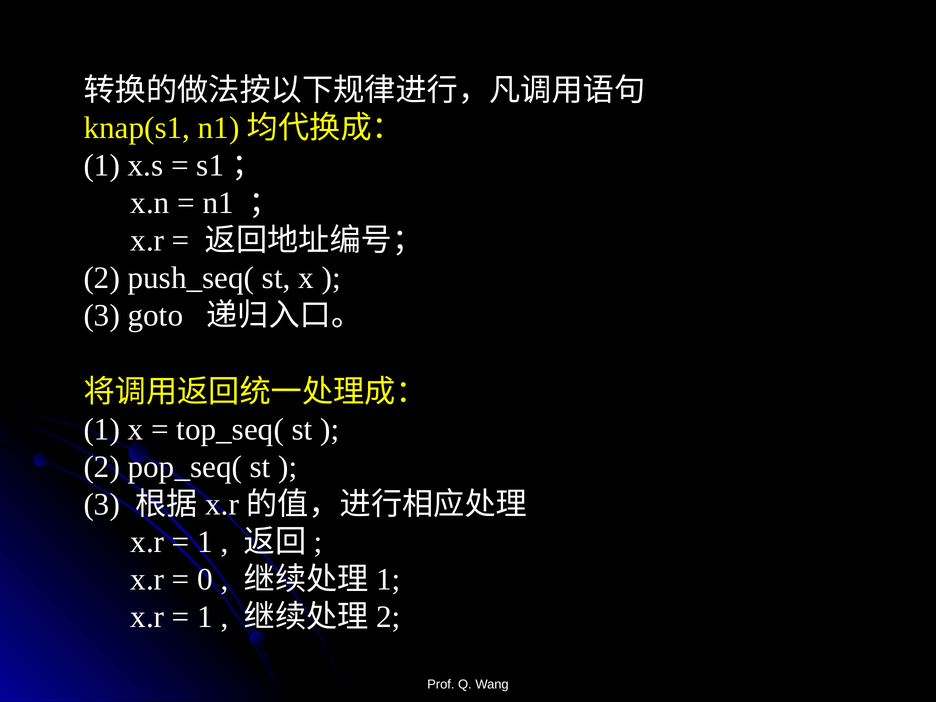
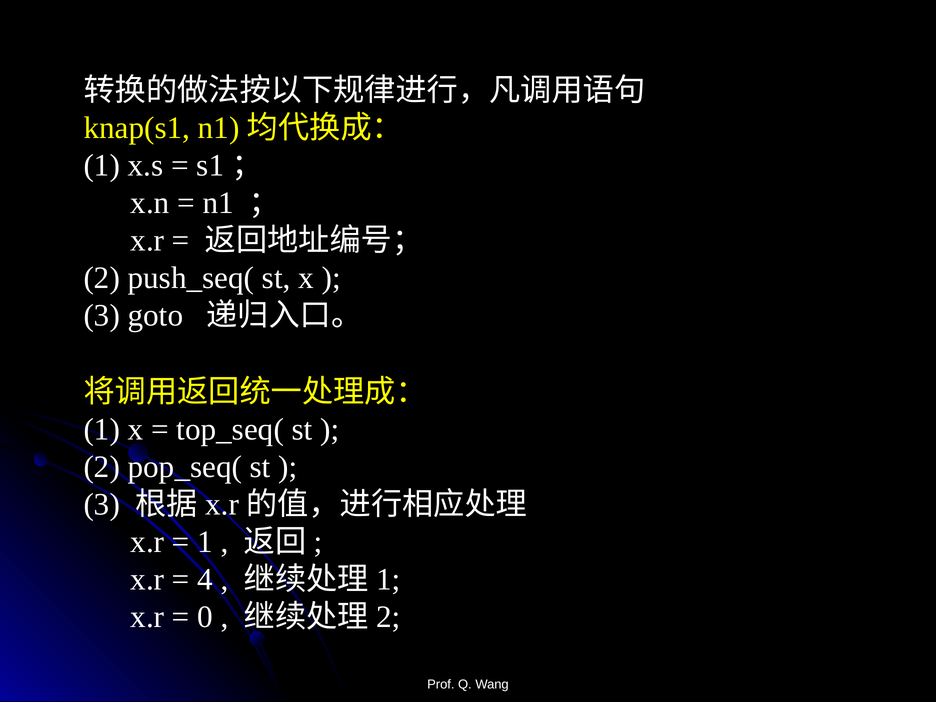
0: 0 -> 4
1 at (205, 617): 1 -> 0
